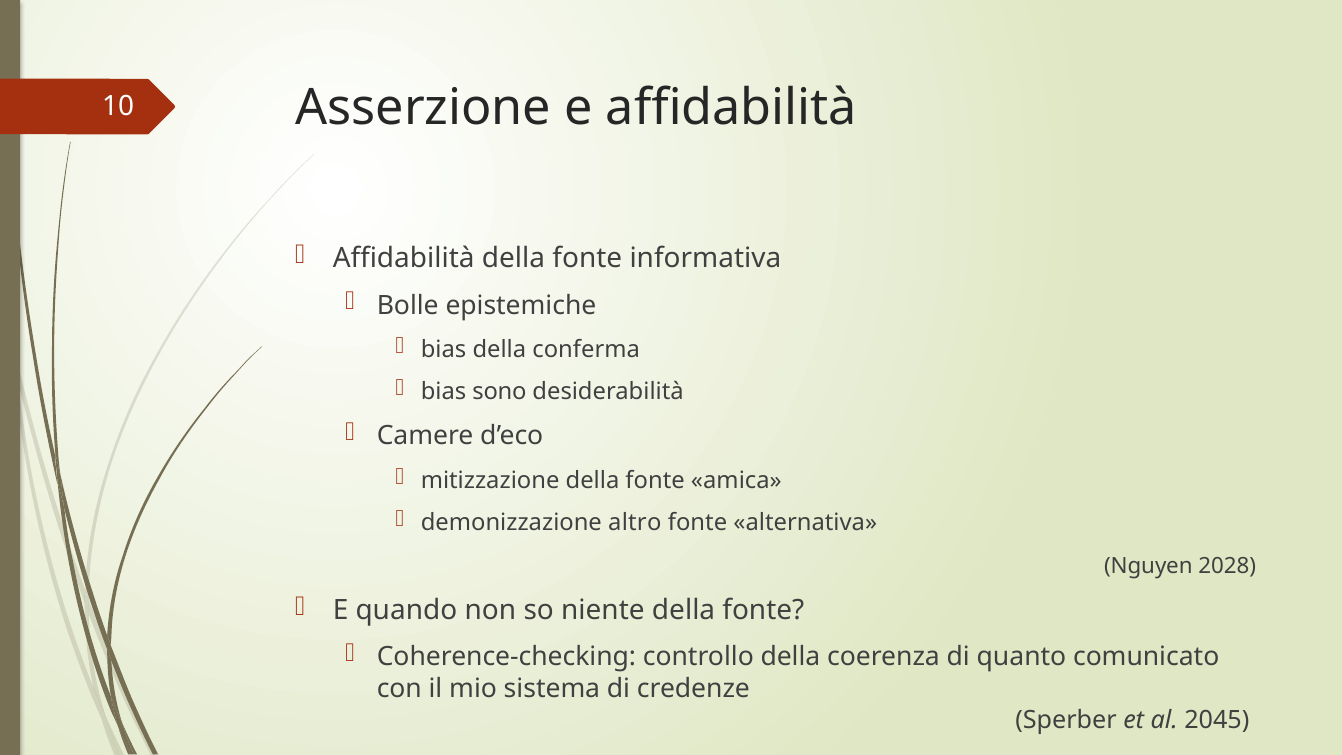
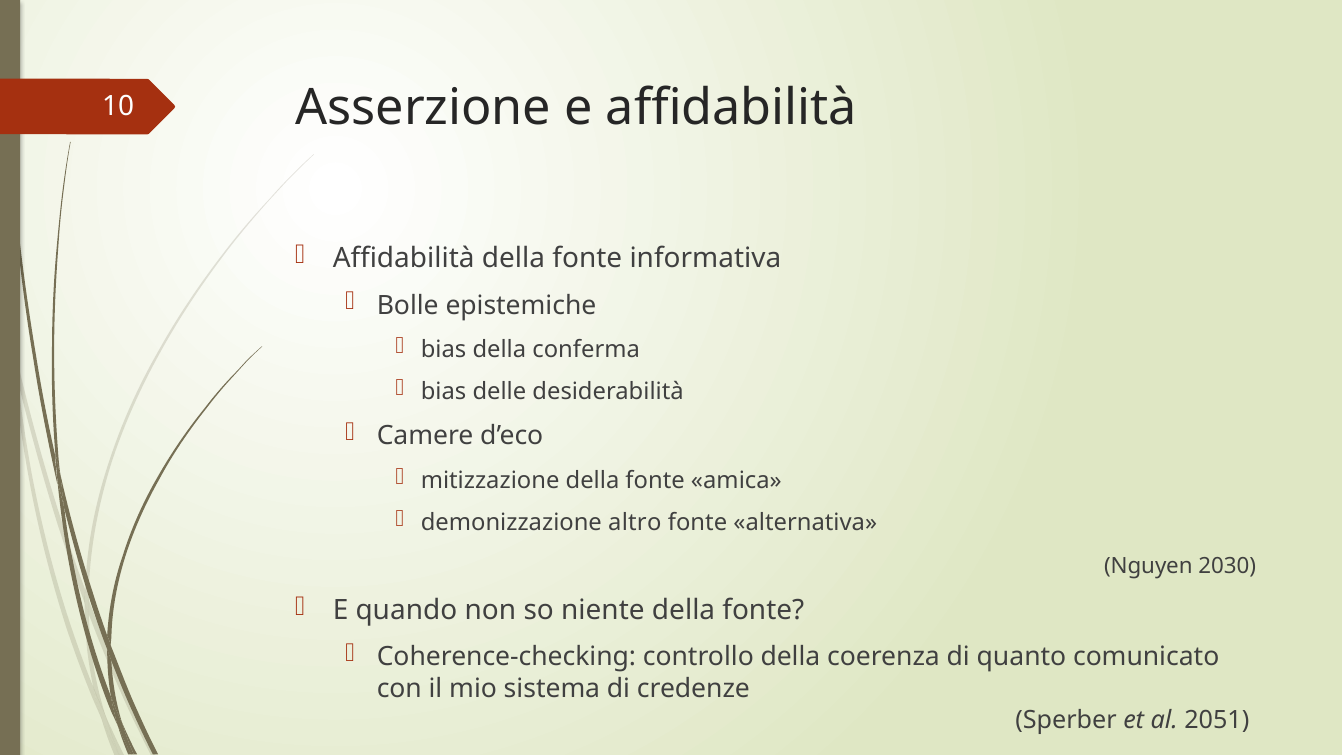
sono: sono -> delle
2028: 2028 -> 2030
2045: 2045 -> 2051
